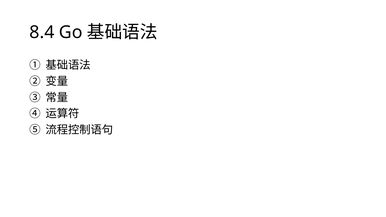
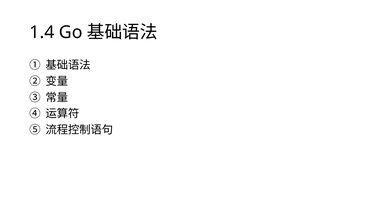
8.4: 8.4 -> 1.4
